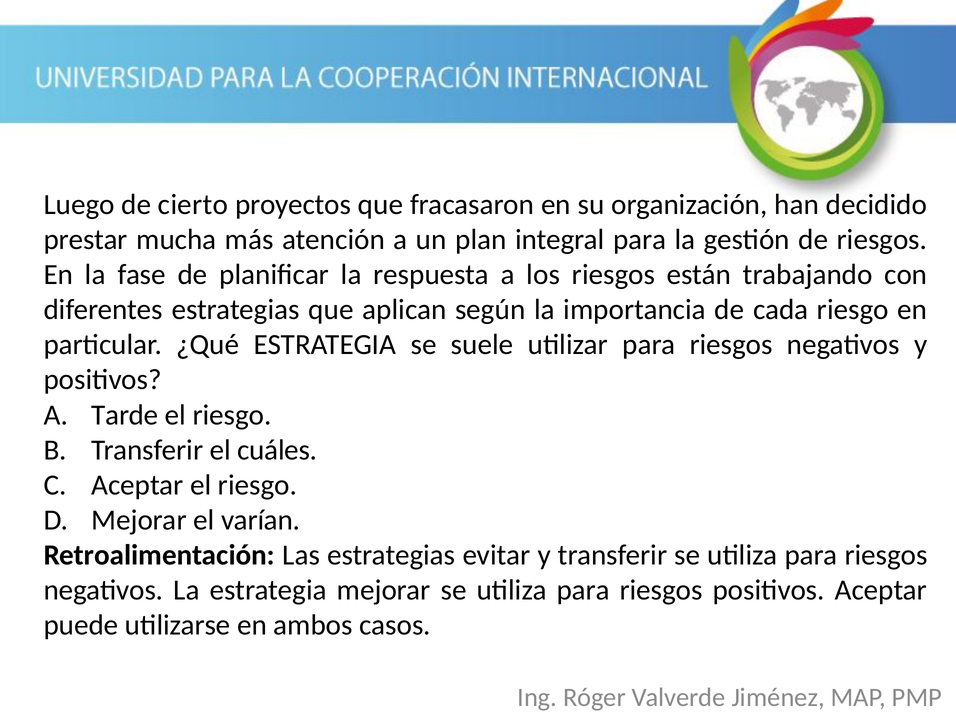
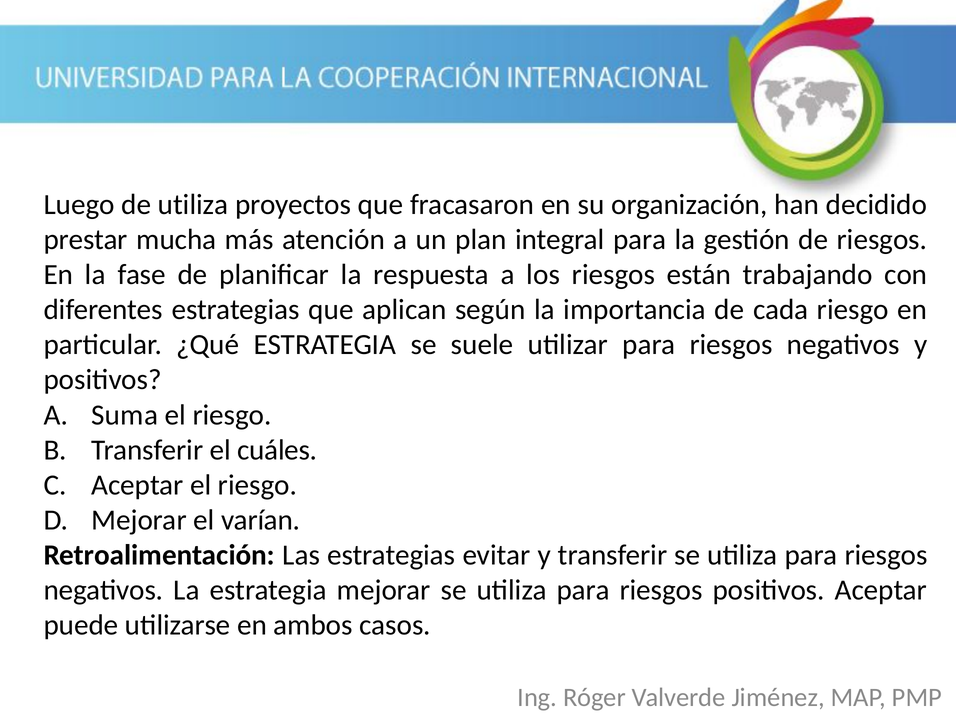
de cierto: cierto -> utiliza
Tarde: Tarde -> Suma
